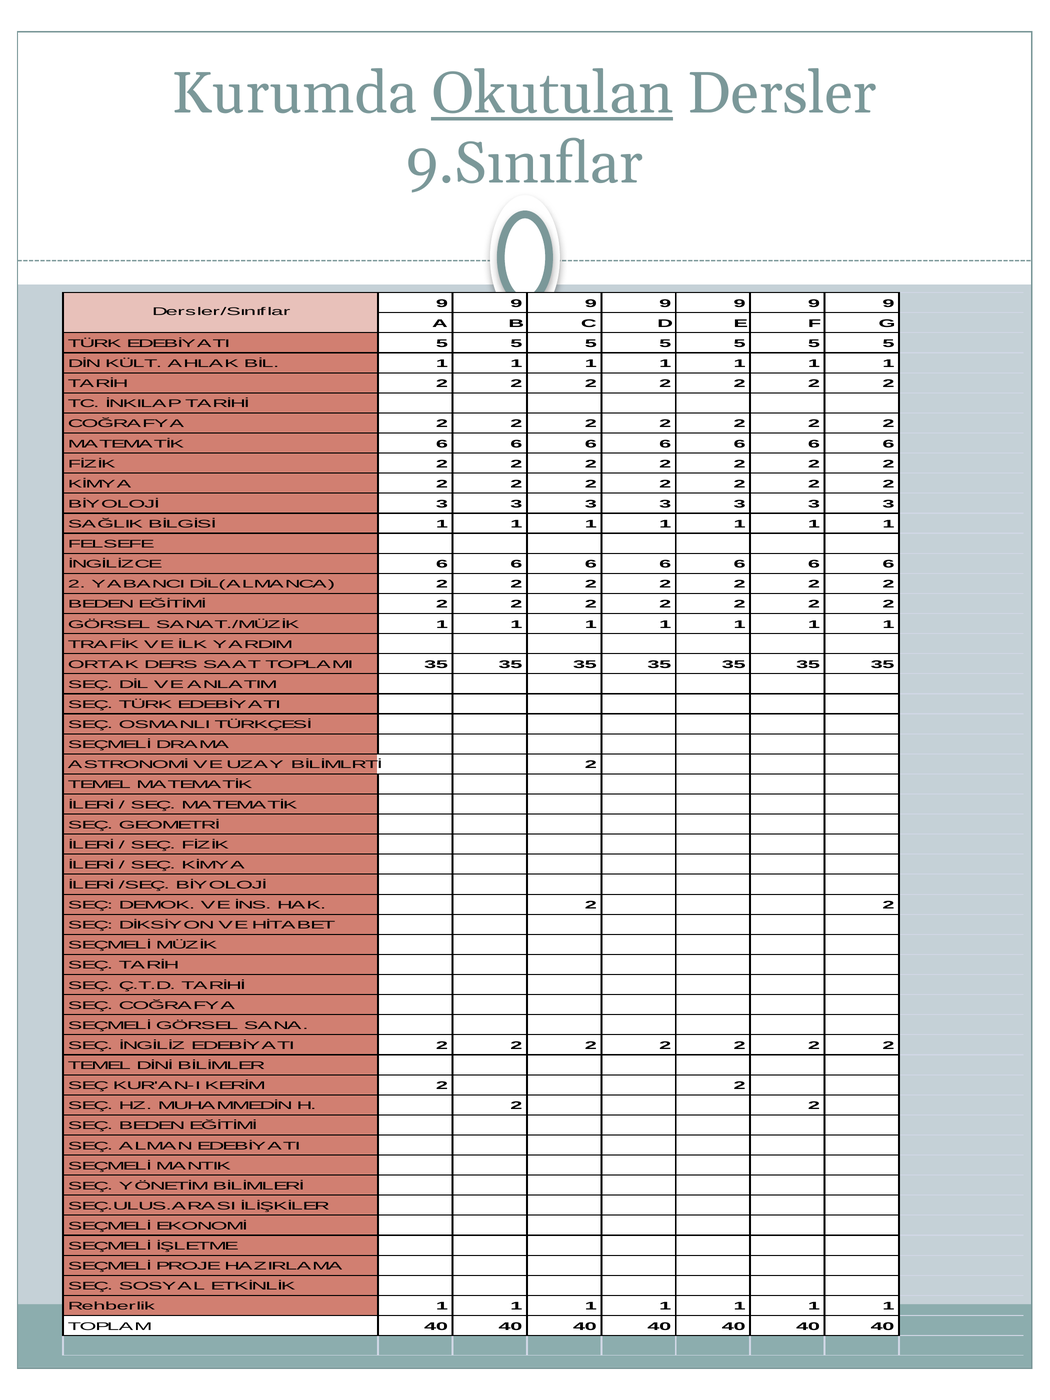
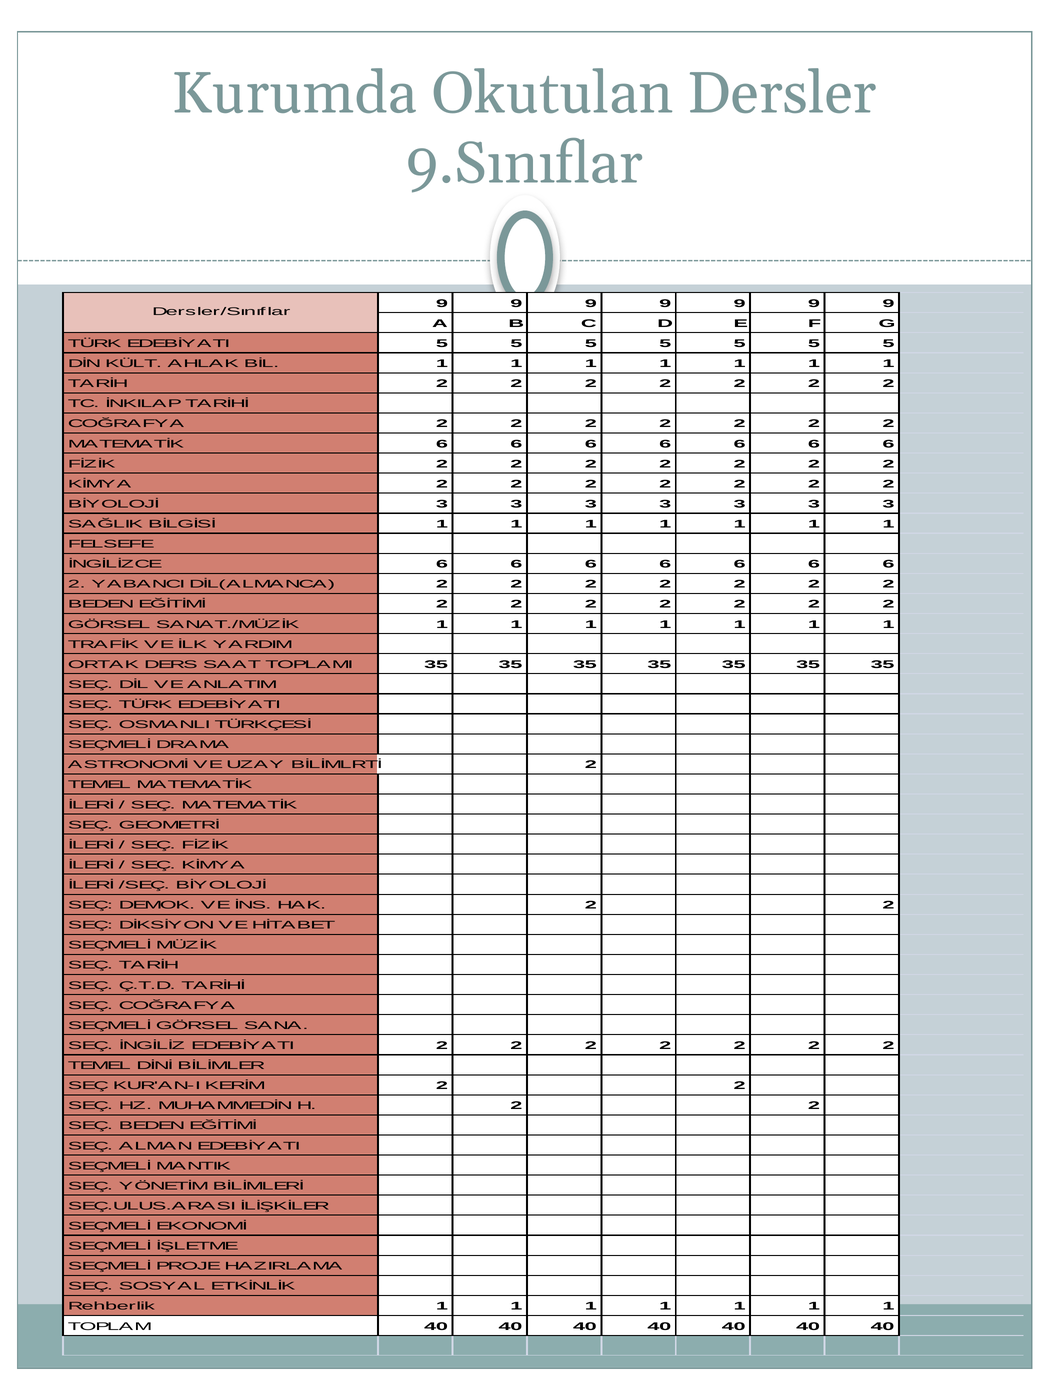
Okutulan underline: present -> none
